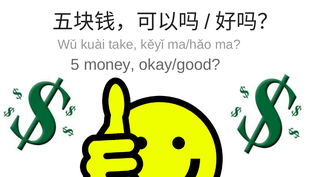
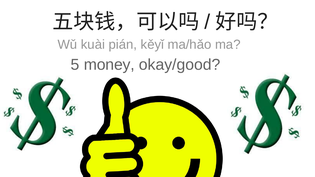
take: take -> pián
